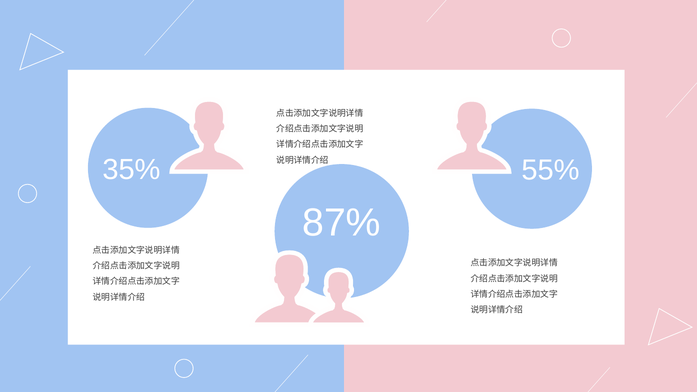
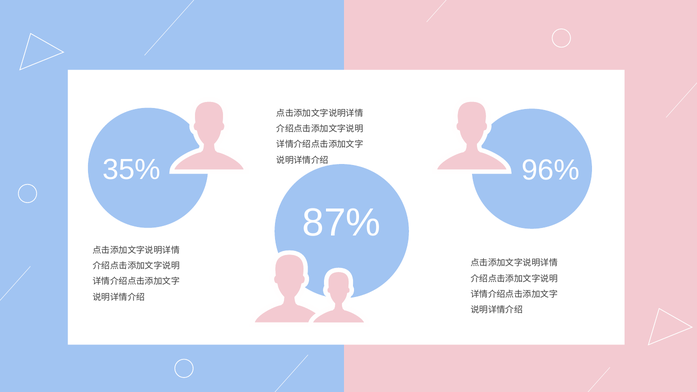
55%: 55% -> 96%
